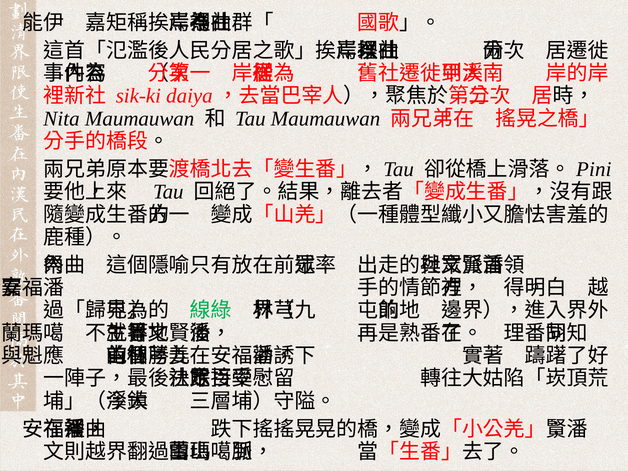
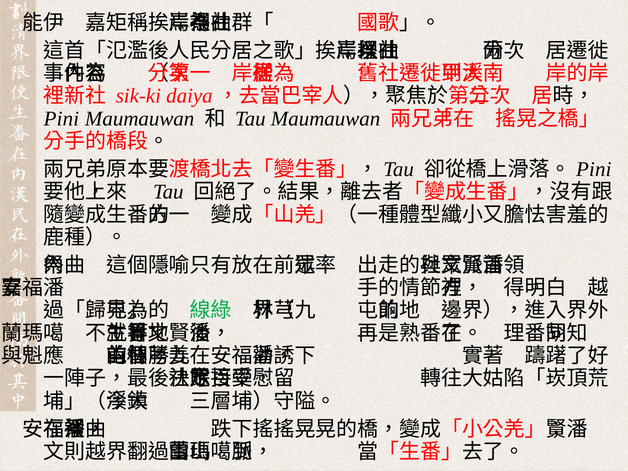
Nita at (61, 119): Nita -> Pini
